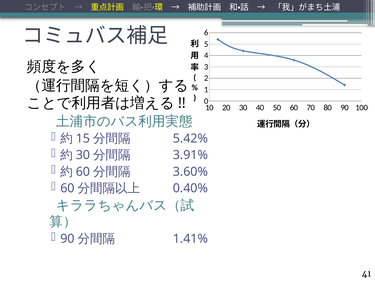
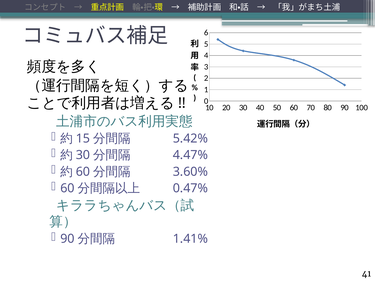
3.91%: 3.91% -> 4.47%
0.40%: 0.40% -> 0.47%
